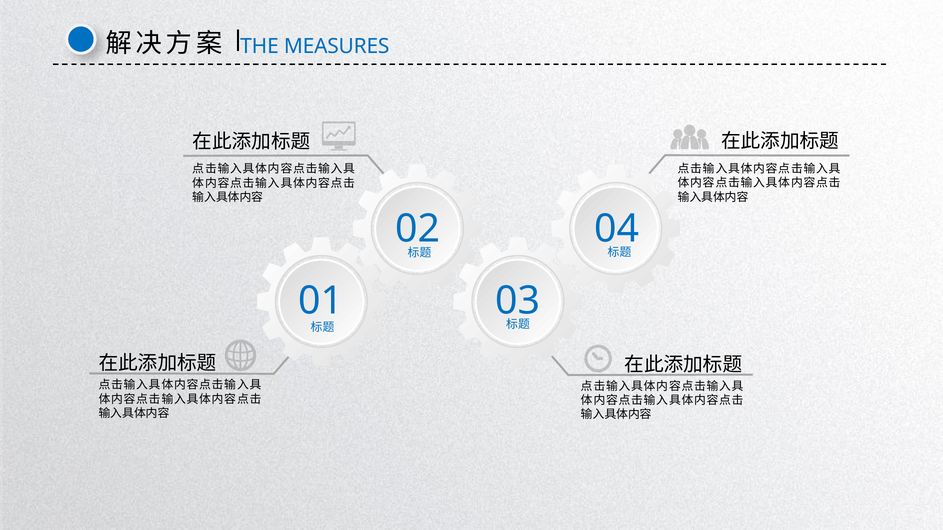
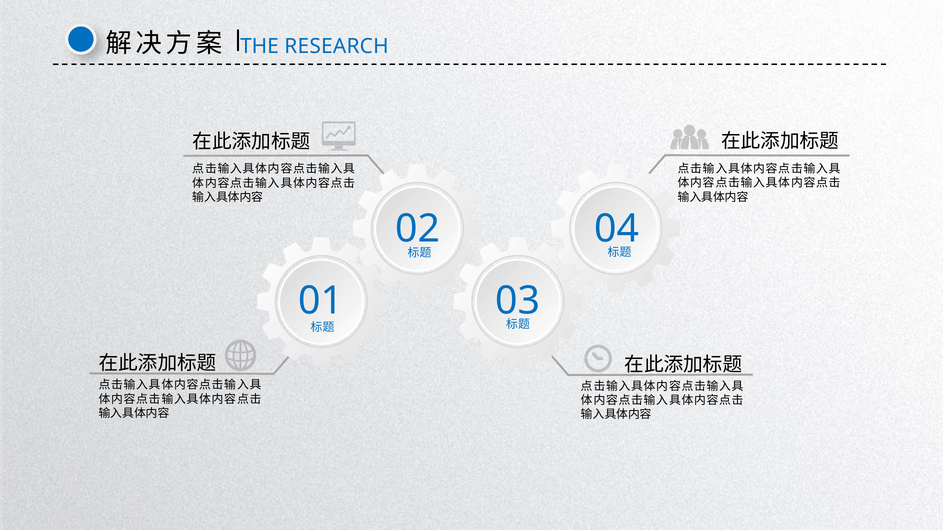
MEASURES: MEASURES -> RESEARCH
